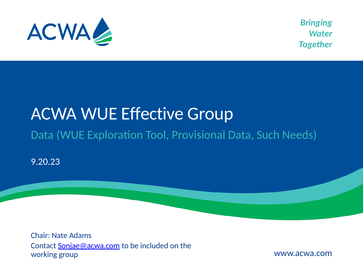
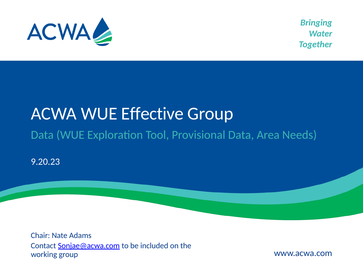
Such: Such -> Area
